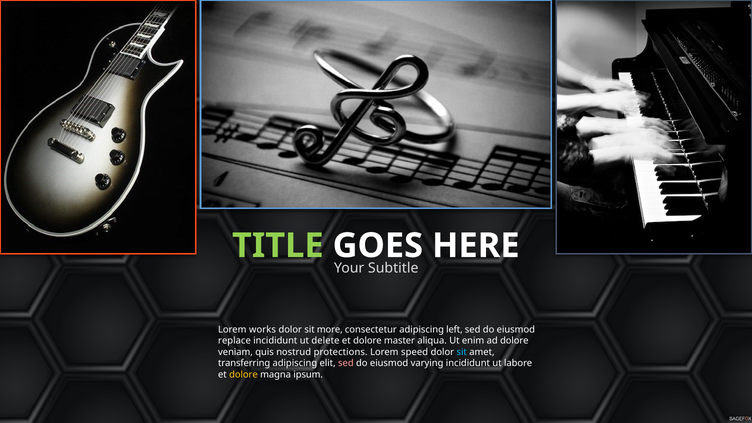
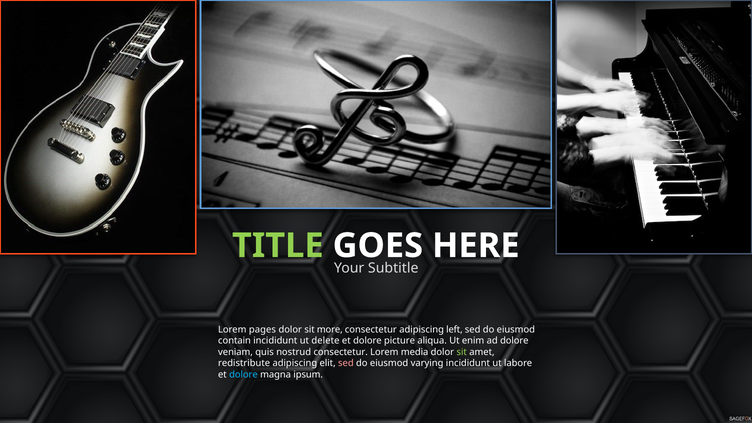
works: works -> pages
replace: replace -> contain
master: master -> picture
nostrud protections: protections -> consectetur
speed: speed -> media
sit at (462, 352) colour: light blue -> light green
transferring: transferring -> redistribute
dolore at (243, 375) colour: yellow -> light blue
